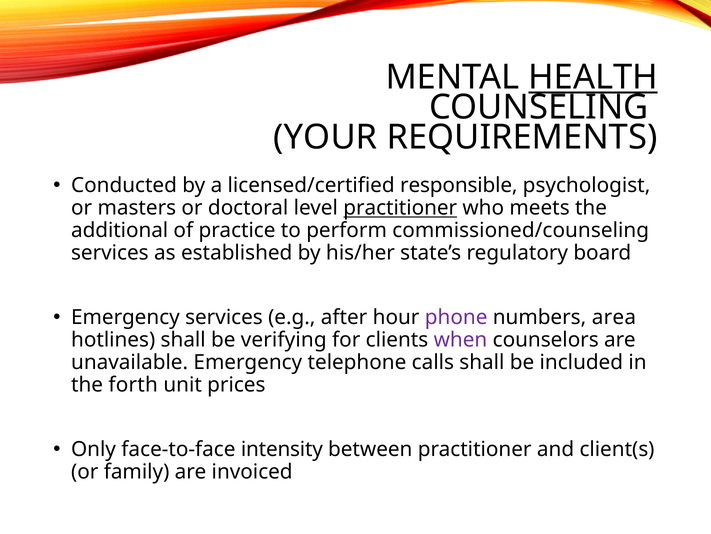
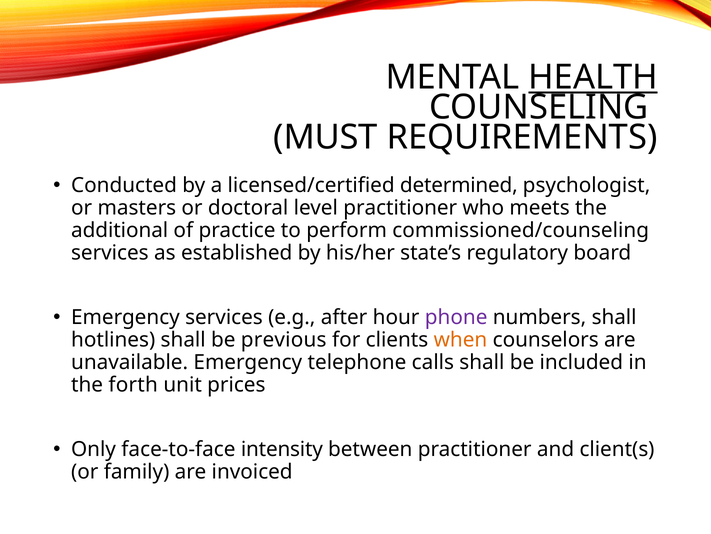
YOUR: YOUR -> MUST
responsible: responsible -> determined
practitioner at (400, 208) underline: present -> none
numbers area: area -> shall
verifying: verifying -> previous
when colour: purple -> orange
